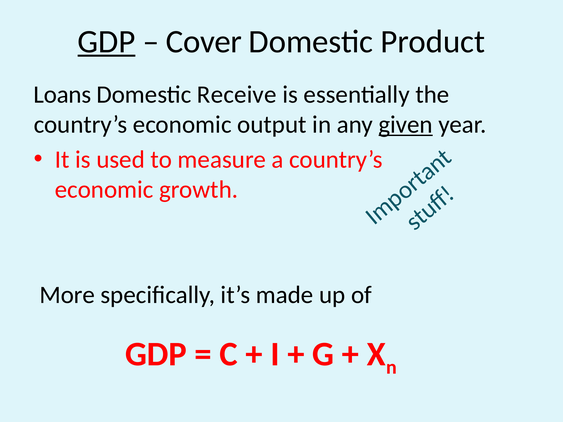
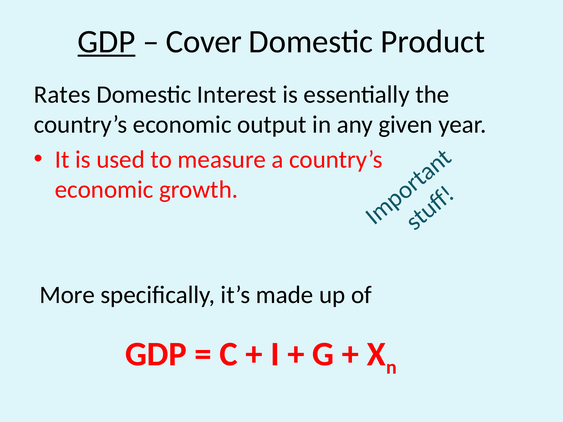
Loans: Loans -> Rates
Receive: Receive -> Interest
given underline: present -> none
